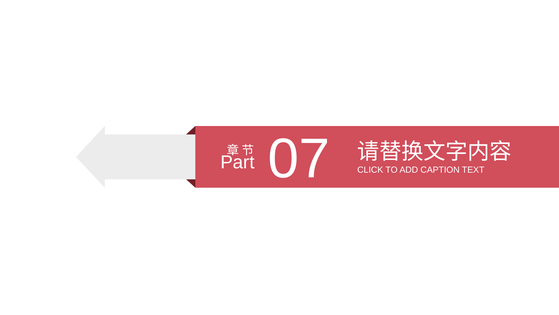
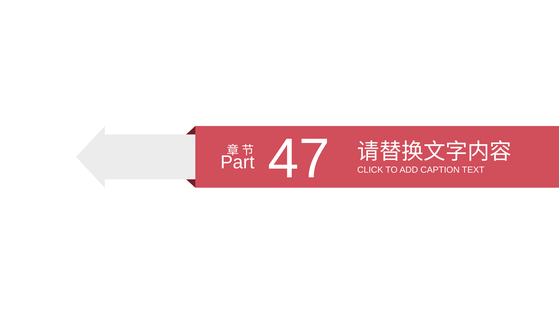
07: 07 -> 47
